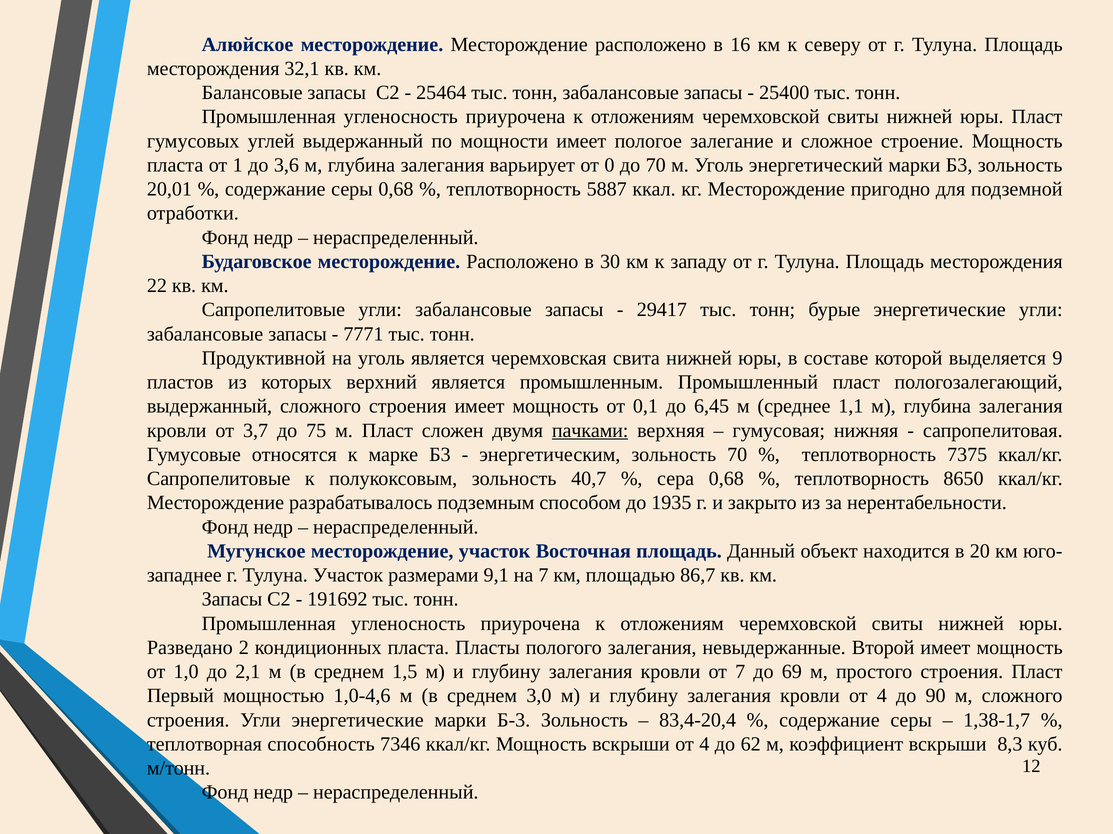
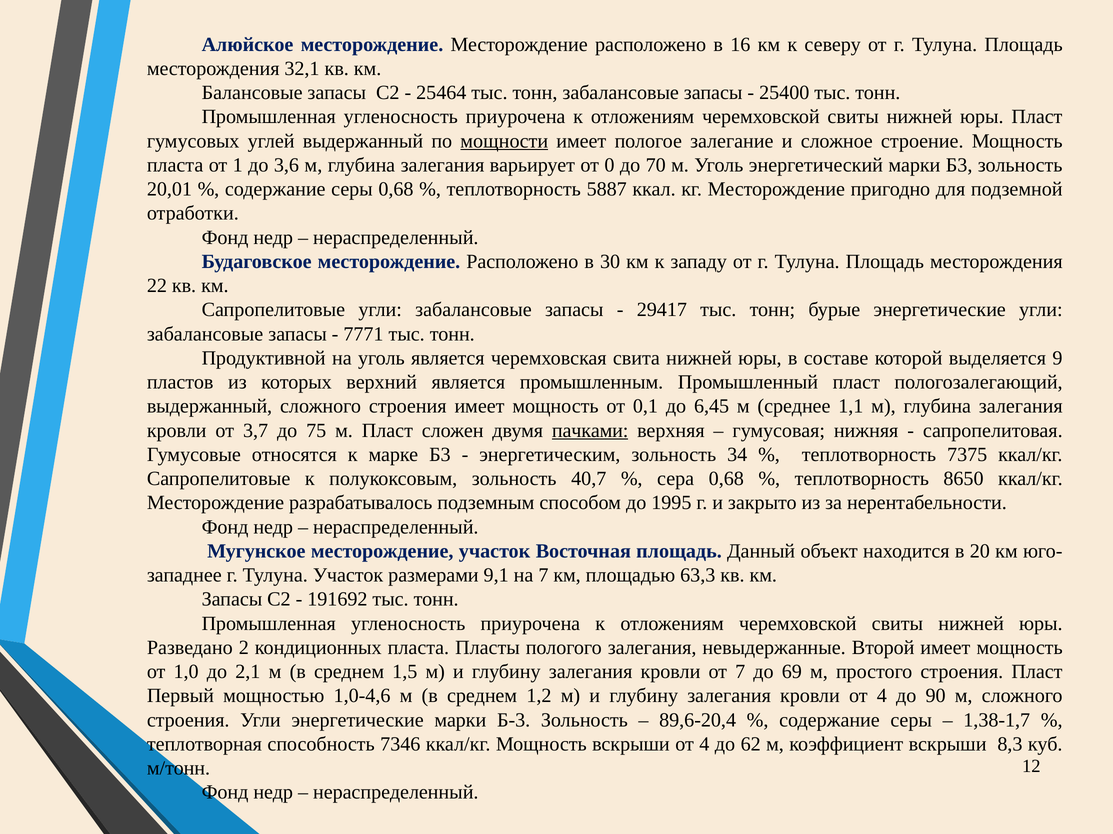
мощности underline: none -> present
зольность 70: 70 -> 34
1935: 1935 -> 1995
86,7: 86,7 -> 63,3
3,0: 3,0 -> 1,2
83,4-20,4: 83,4-20,4 -> 89,6-20,4
